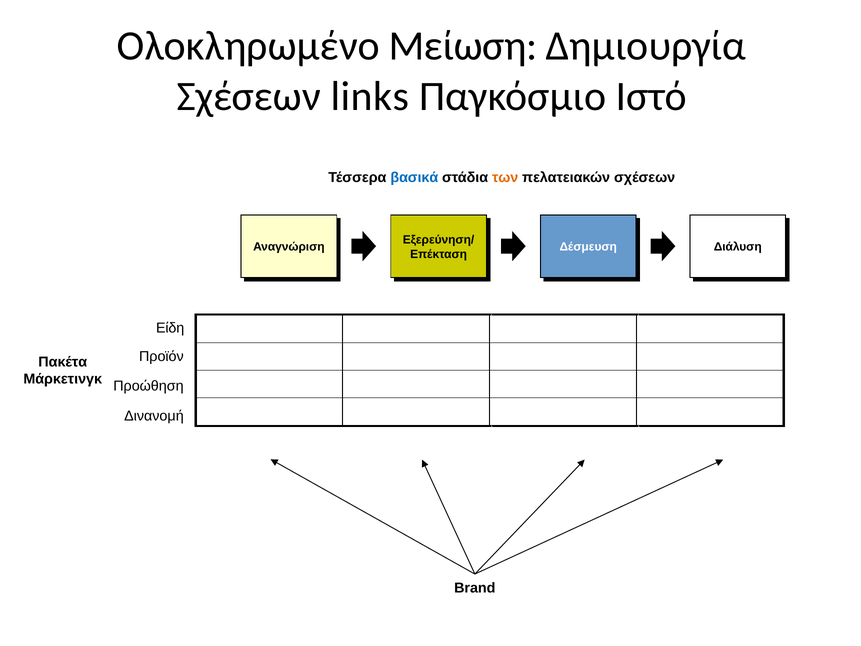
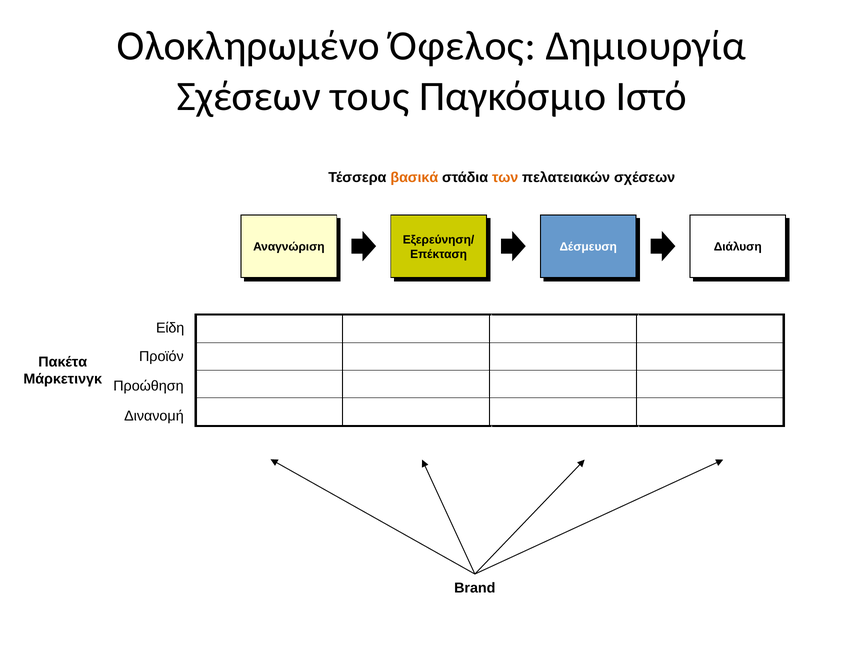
Μείωση: Μείωση -> Όφελος
links: links -> τους
βασικά colour: blue -> orange
